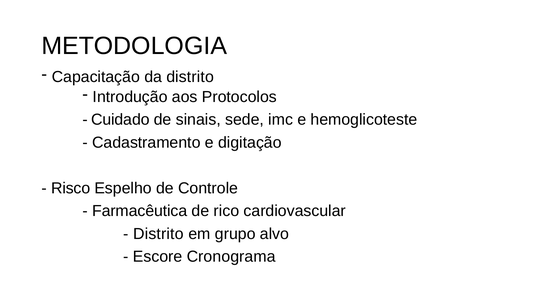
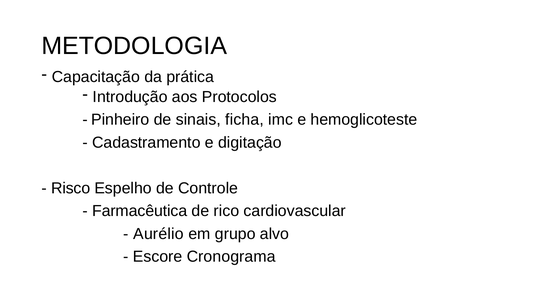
da distrito: distrito -> prática
Cuidado: Cuidado -> Pinheiro
sede: sede -> ficha
Distrito at (158, 234): Distrito -> Aurélio
